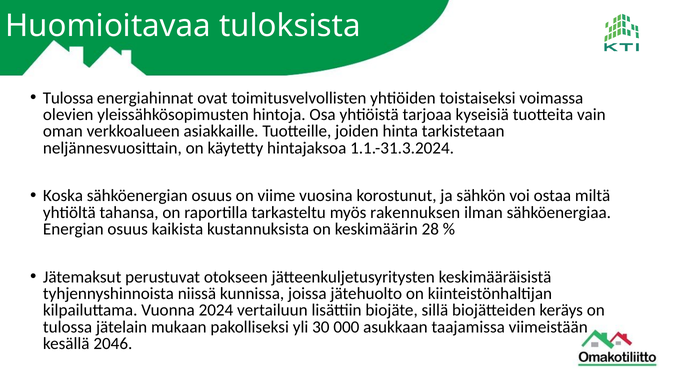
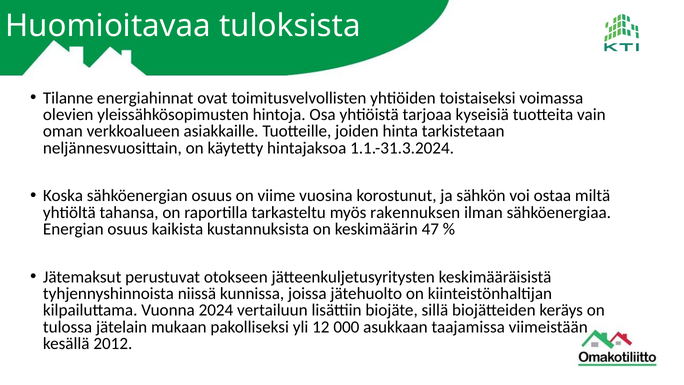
Tulossa at (68, 98): Tulossa -> Tilanne
28: 28 -> 47
30: 30 -> 12
2046: 2046 -> 2012
